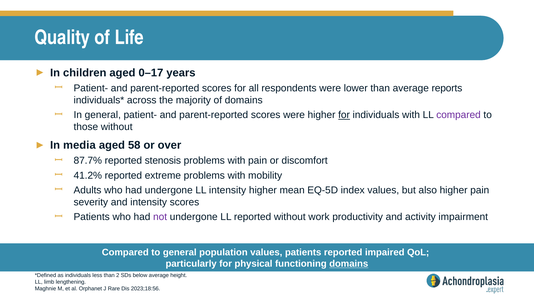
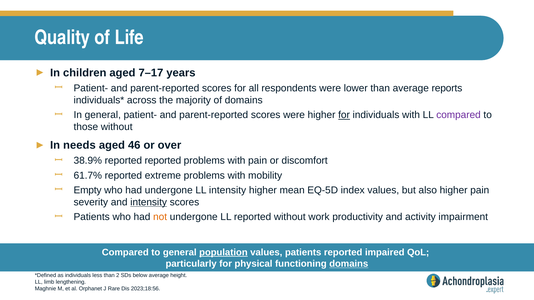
0–17: 0–17 -> 7–17
media: media -> needs
58: 58 -> 46
87.7%: 87.7% -> 38.9%
reported stenosis: stenosis -> reported
41.2%: 41.2% -> 61.7%
Adults: Adults -> Empty
intensity at (149, 202) underline: none -> present
not colour: purple -> orange
population underline: none -> present
